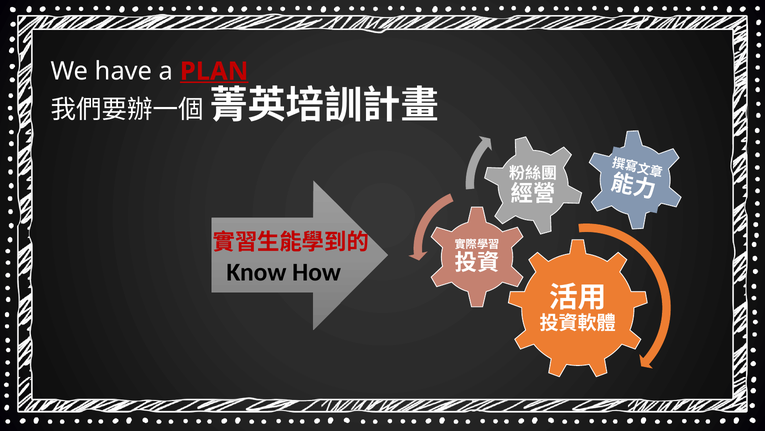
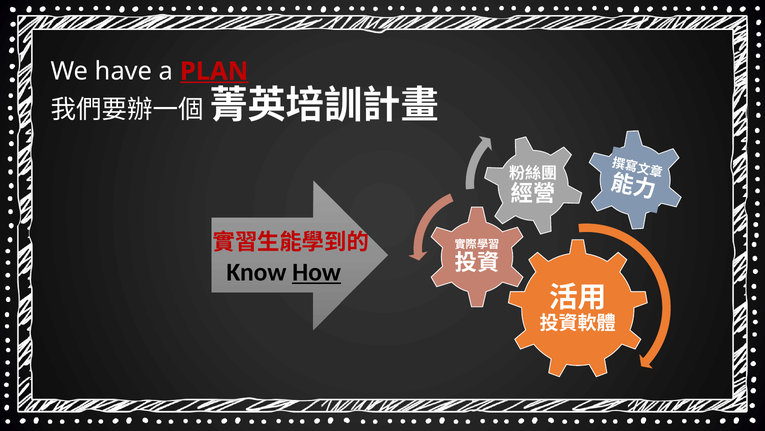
How underline: none -> present
